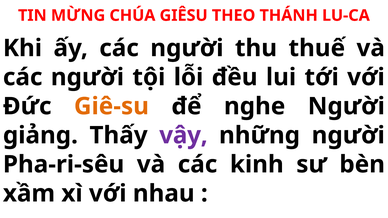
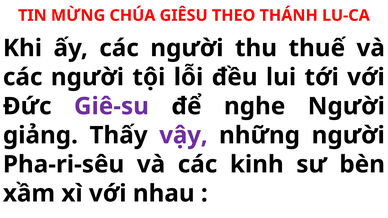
Giê-su colour: orange -> purple
